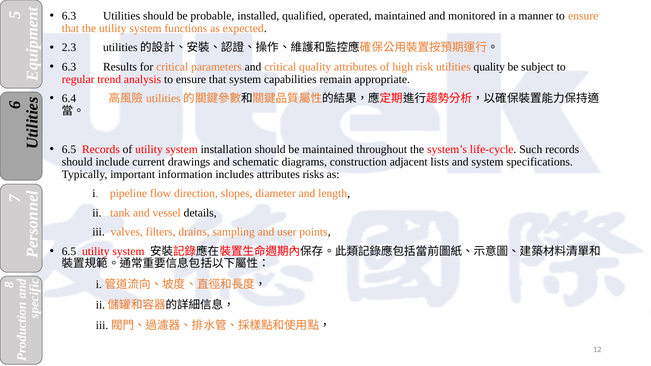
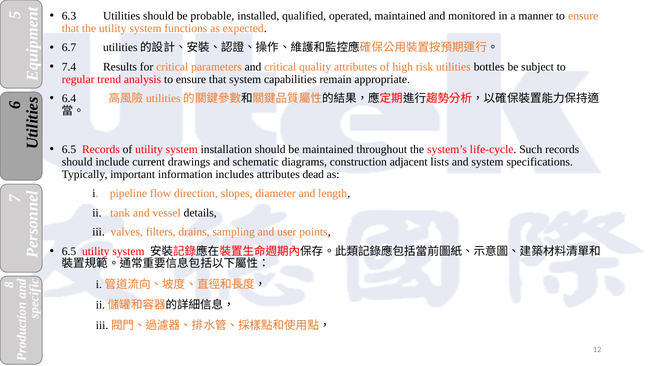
2.3: 2.3 -> 6.7
6.3 at (69, 67): 6.3 -> 7.4
utilities quality: quality -> bottles
risks: risks -> dead
